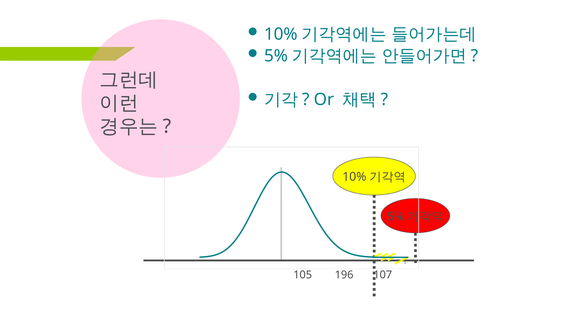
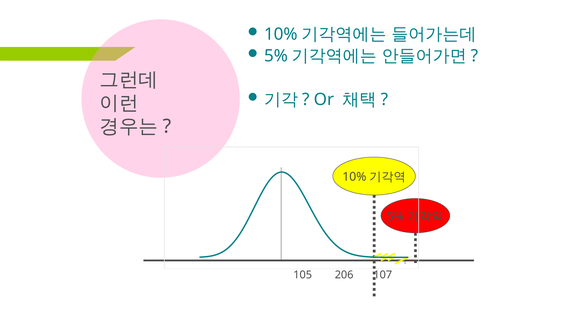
196: 196 -> 206
